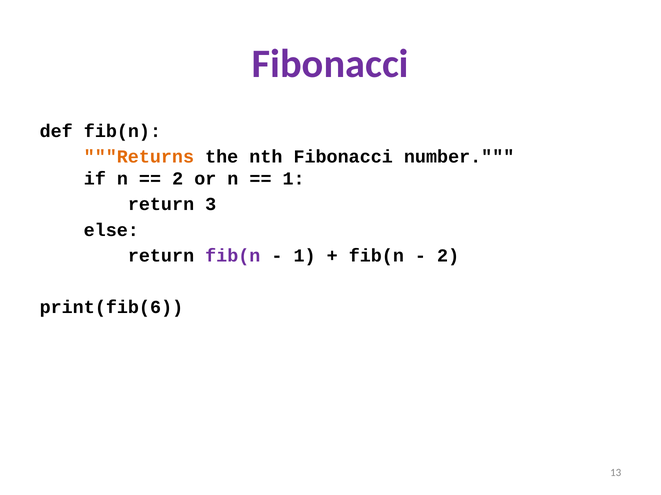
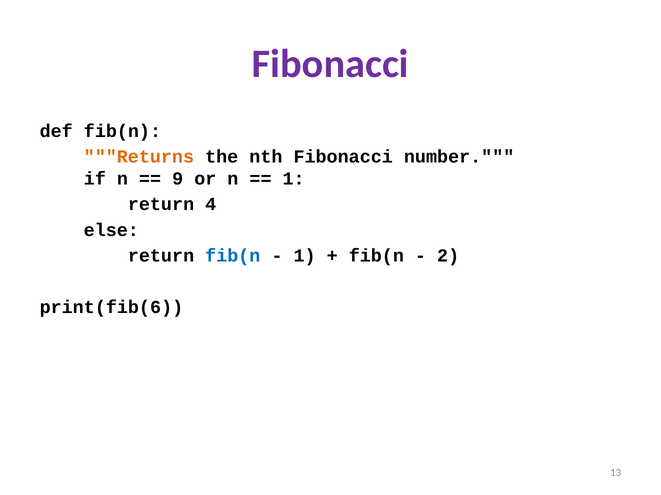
2 at (178, 179): 2 -> 9
3: 3 -> 4
fib(n at (233, 256) colour: purple -> blue
